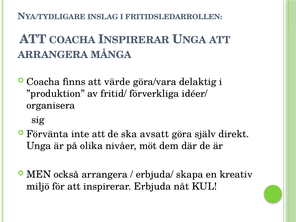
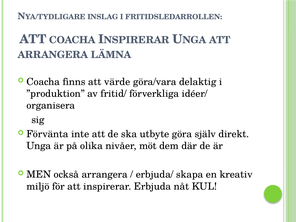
MÅNGA: MÅNGA -> LÄMNA
avsatt: avsatt -> utbyte
